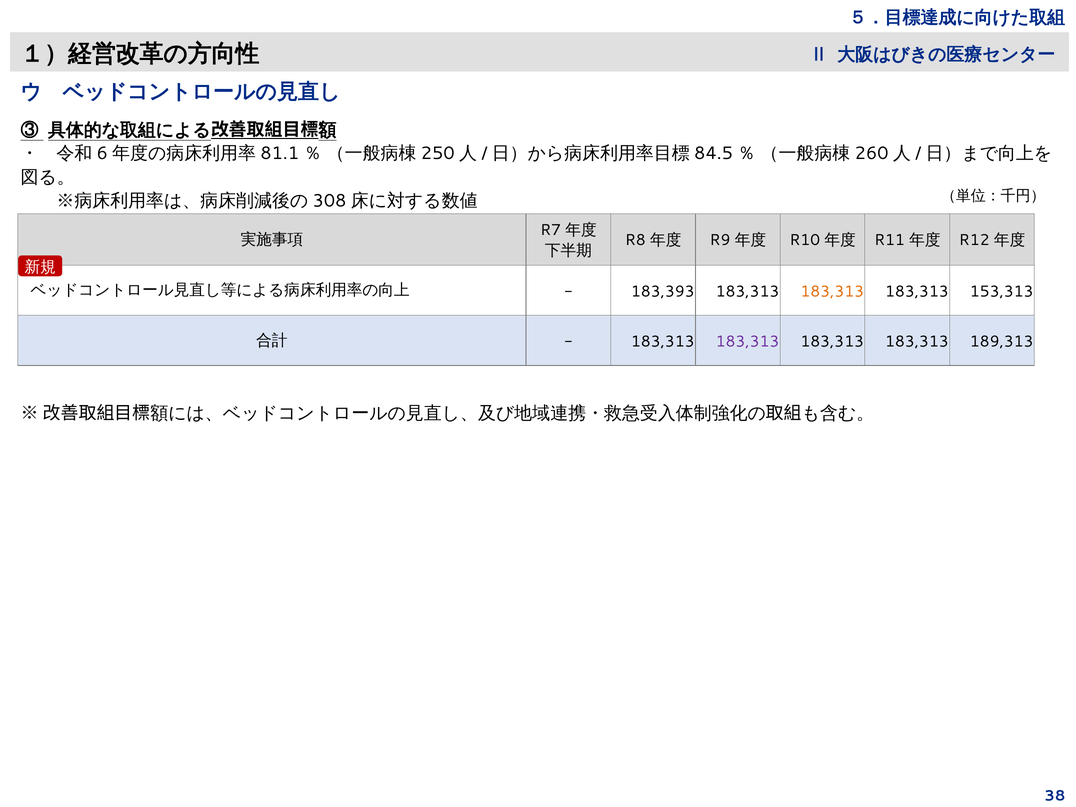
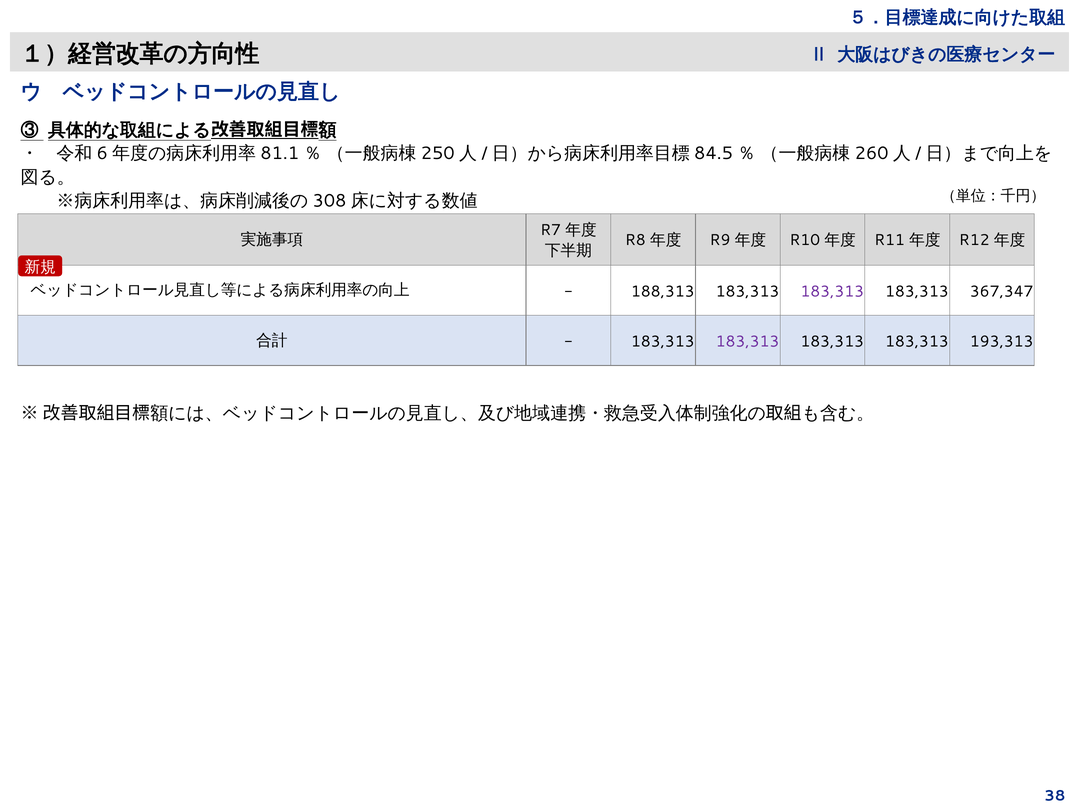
183,393: 183,393 -> 188,313
183,313 at (832, 291) colour: orange -> purple
153,313: 153,313 -> 367,347
189,313: 189,313 -> 193,313
